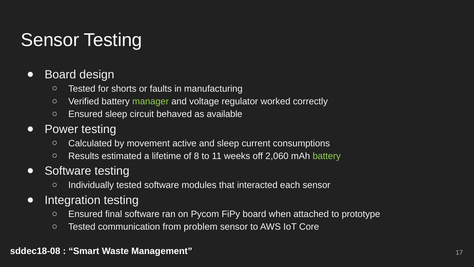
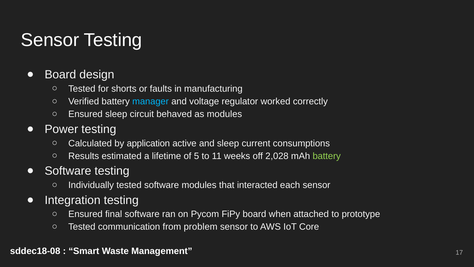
manager colour: light green -> light blue
as available: available -> modules
movement: movement -> application
8: 8 -> 5
2,060: 2,060 -> 2,028
